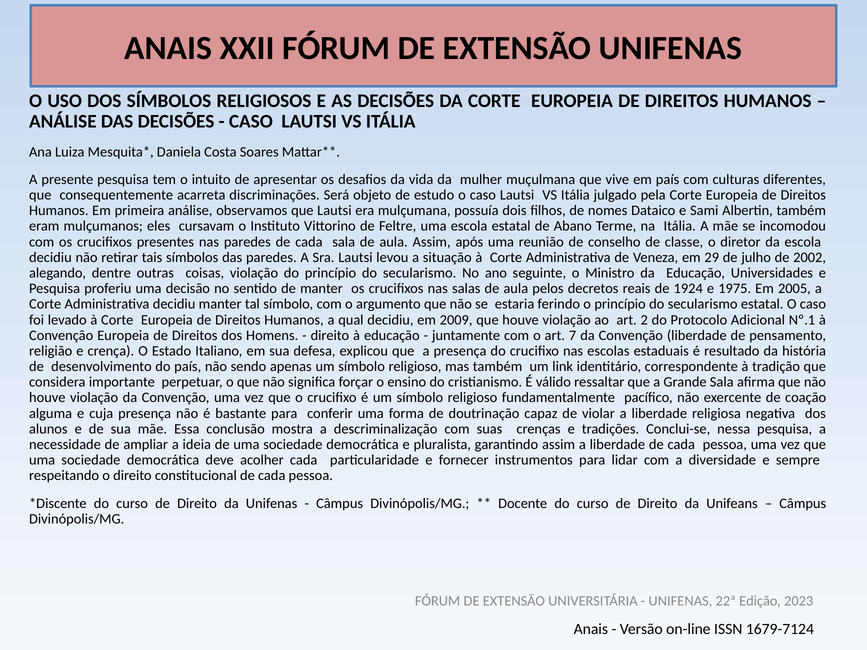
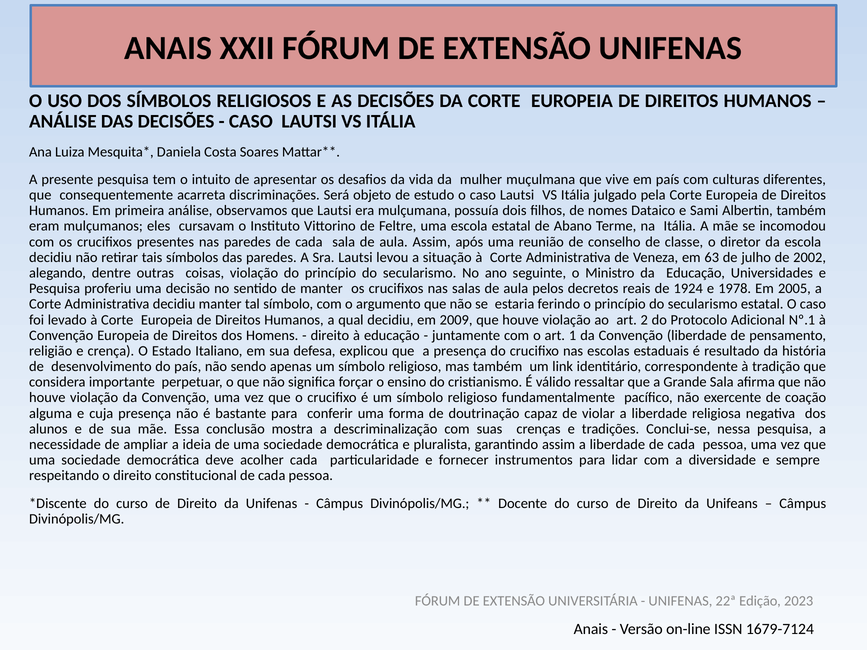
29: 29 -> 63
1975: 1975 -> 1978
7: 7 -> 1
